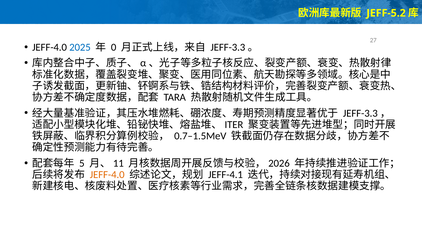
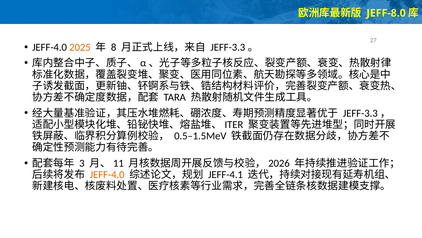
JEFF-5.2: JEFF-5.2 -> JEFF-8.0
2025 colour: blue -> orange
0: 0 -> 8
0.7–1.5MeV: 0.7–1.5MeV -> 0.5–1.5MeV
5: 5 -> 3
